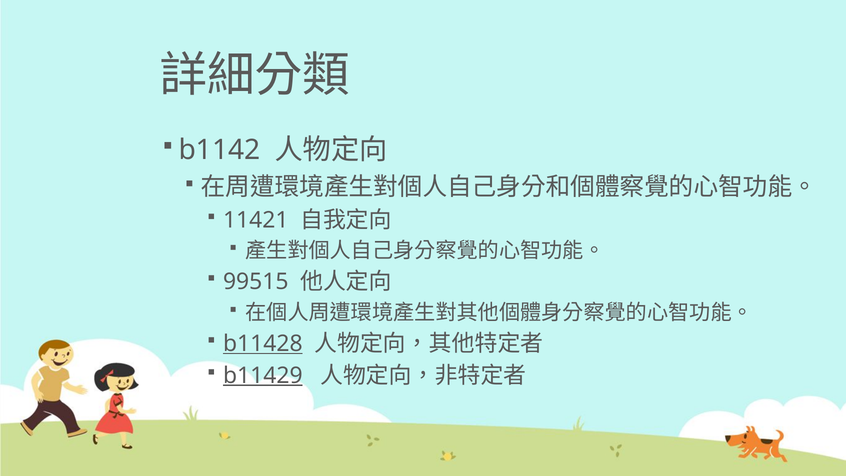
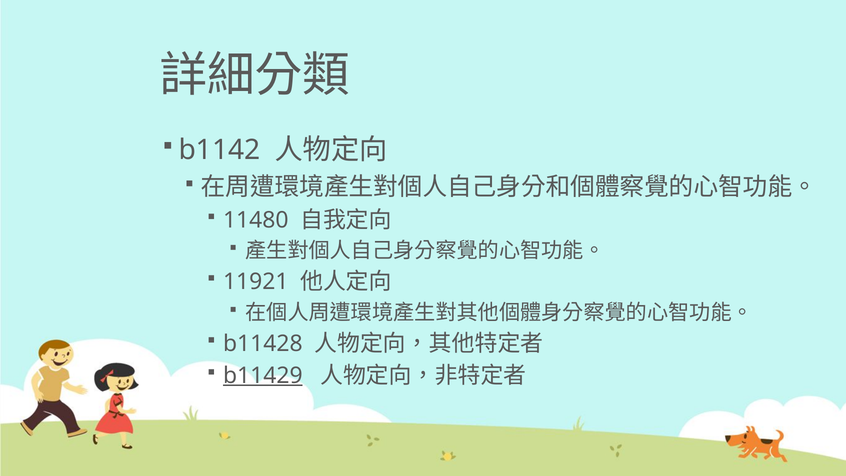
11421: 11421 -> 11480
99515: 99515 -> 11921
b11428 underline: present -> none
